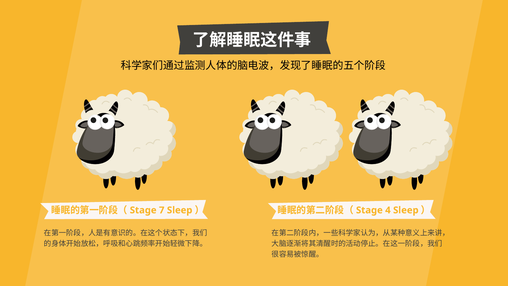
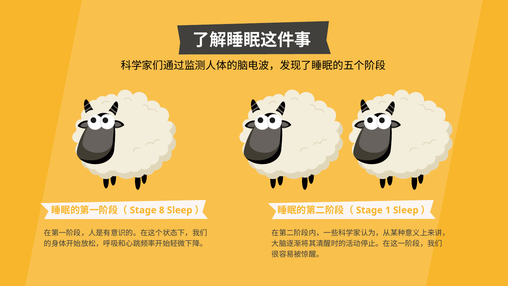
7: 7 -> 8
4: 4 -> 1
